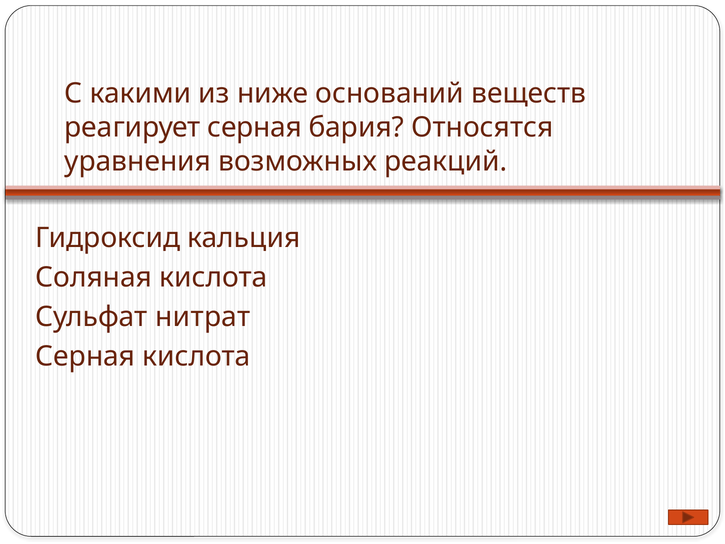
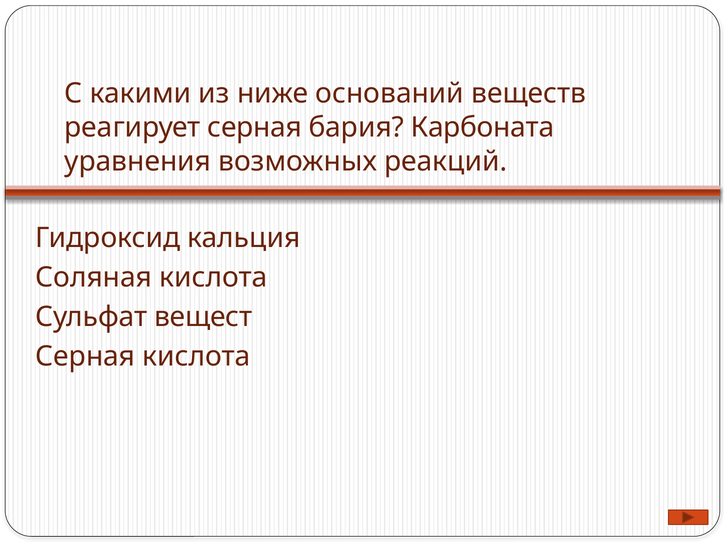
Относятся: Относятся -> Карбоната
нитрат: нитрат -> вещест
